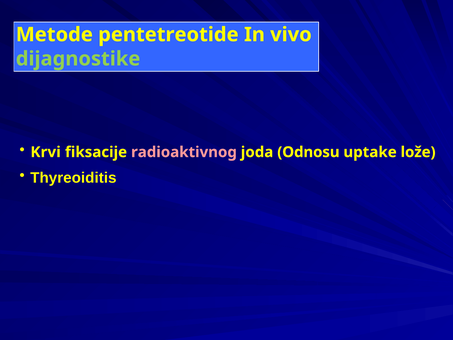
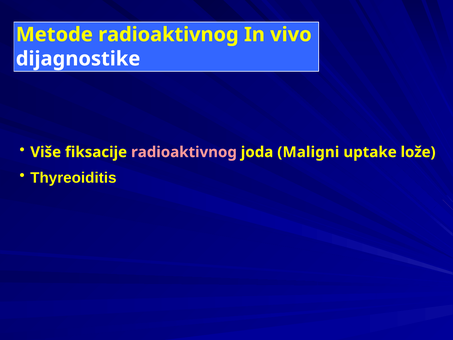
Metode pentetreotide: pentetreotide -> radioaktivnog
dijagnostike colour: light green -> white
Krvi: Krvi -> Više
Odnosu: Odnosu -> Maligni
